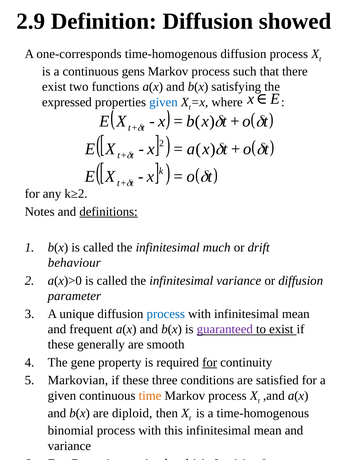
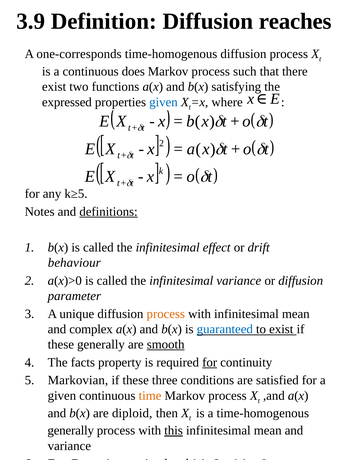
2.9: 2.9 -> 3.9
showed: showed -> reaches
gens: gens -> does
k≥2: k≥2 -> k≥5
much: much -> effect
process at (166, 314) colour: blue -> orange
frequent: frequent -> complex
guaranteed colour: purple -> blue
smooth underline: none -> present
gene: gene -> facts
binomial at (71, 430): binomial -> generally
this underline: none -> present
